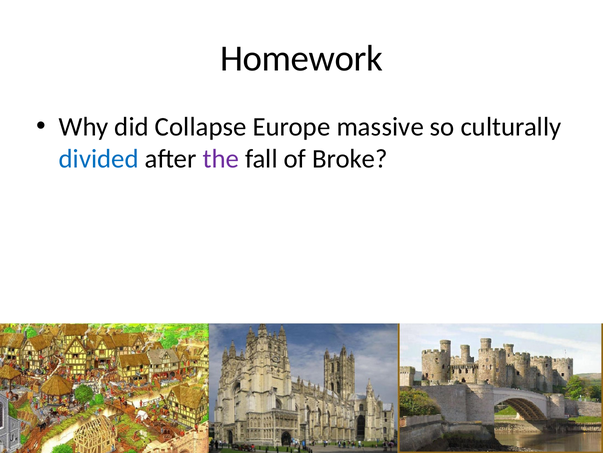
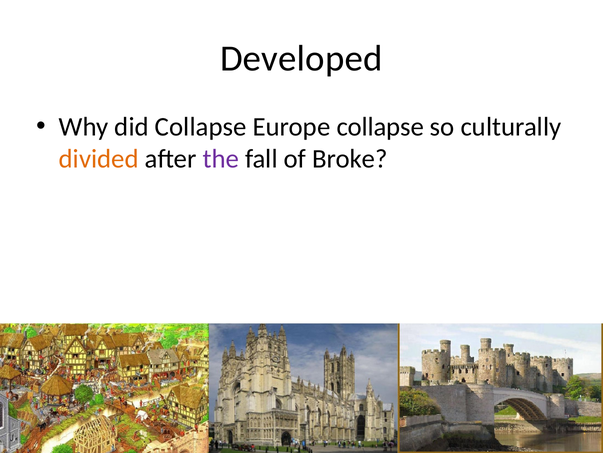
Homework: Homework -> Developed
Europe massive: massive -> collapse
divided colour: blue -> orange
